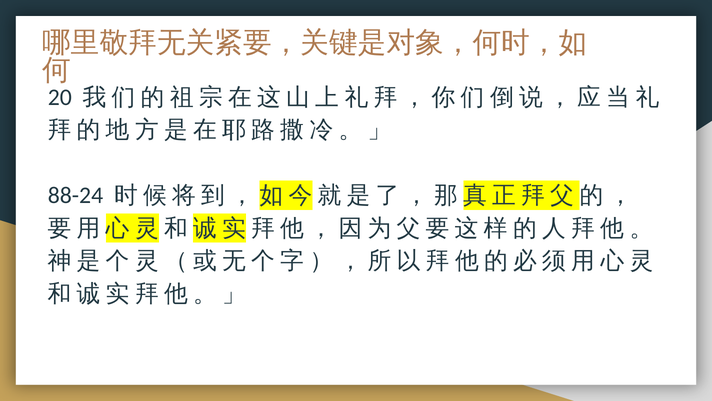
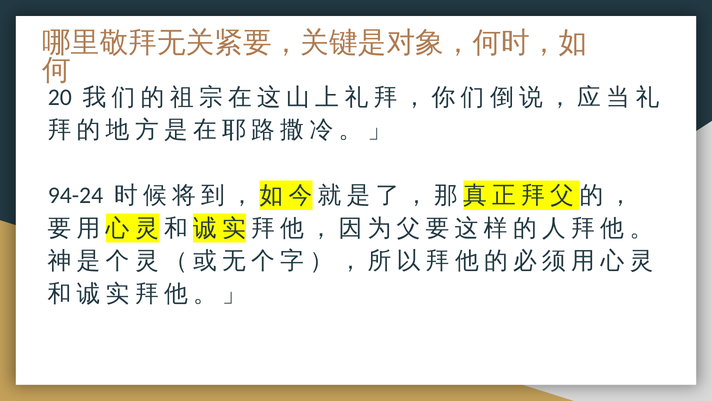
88-24: 88-24 -> 94-24
